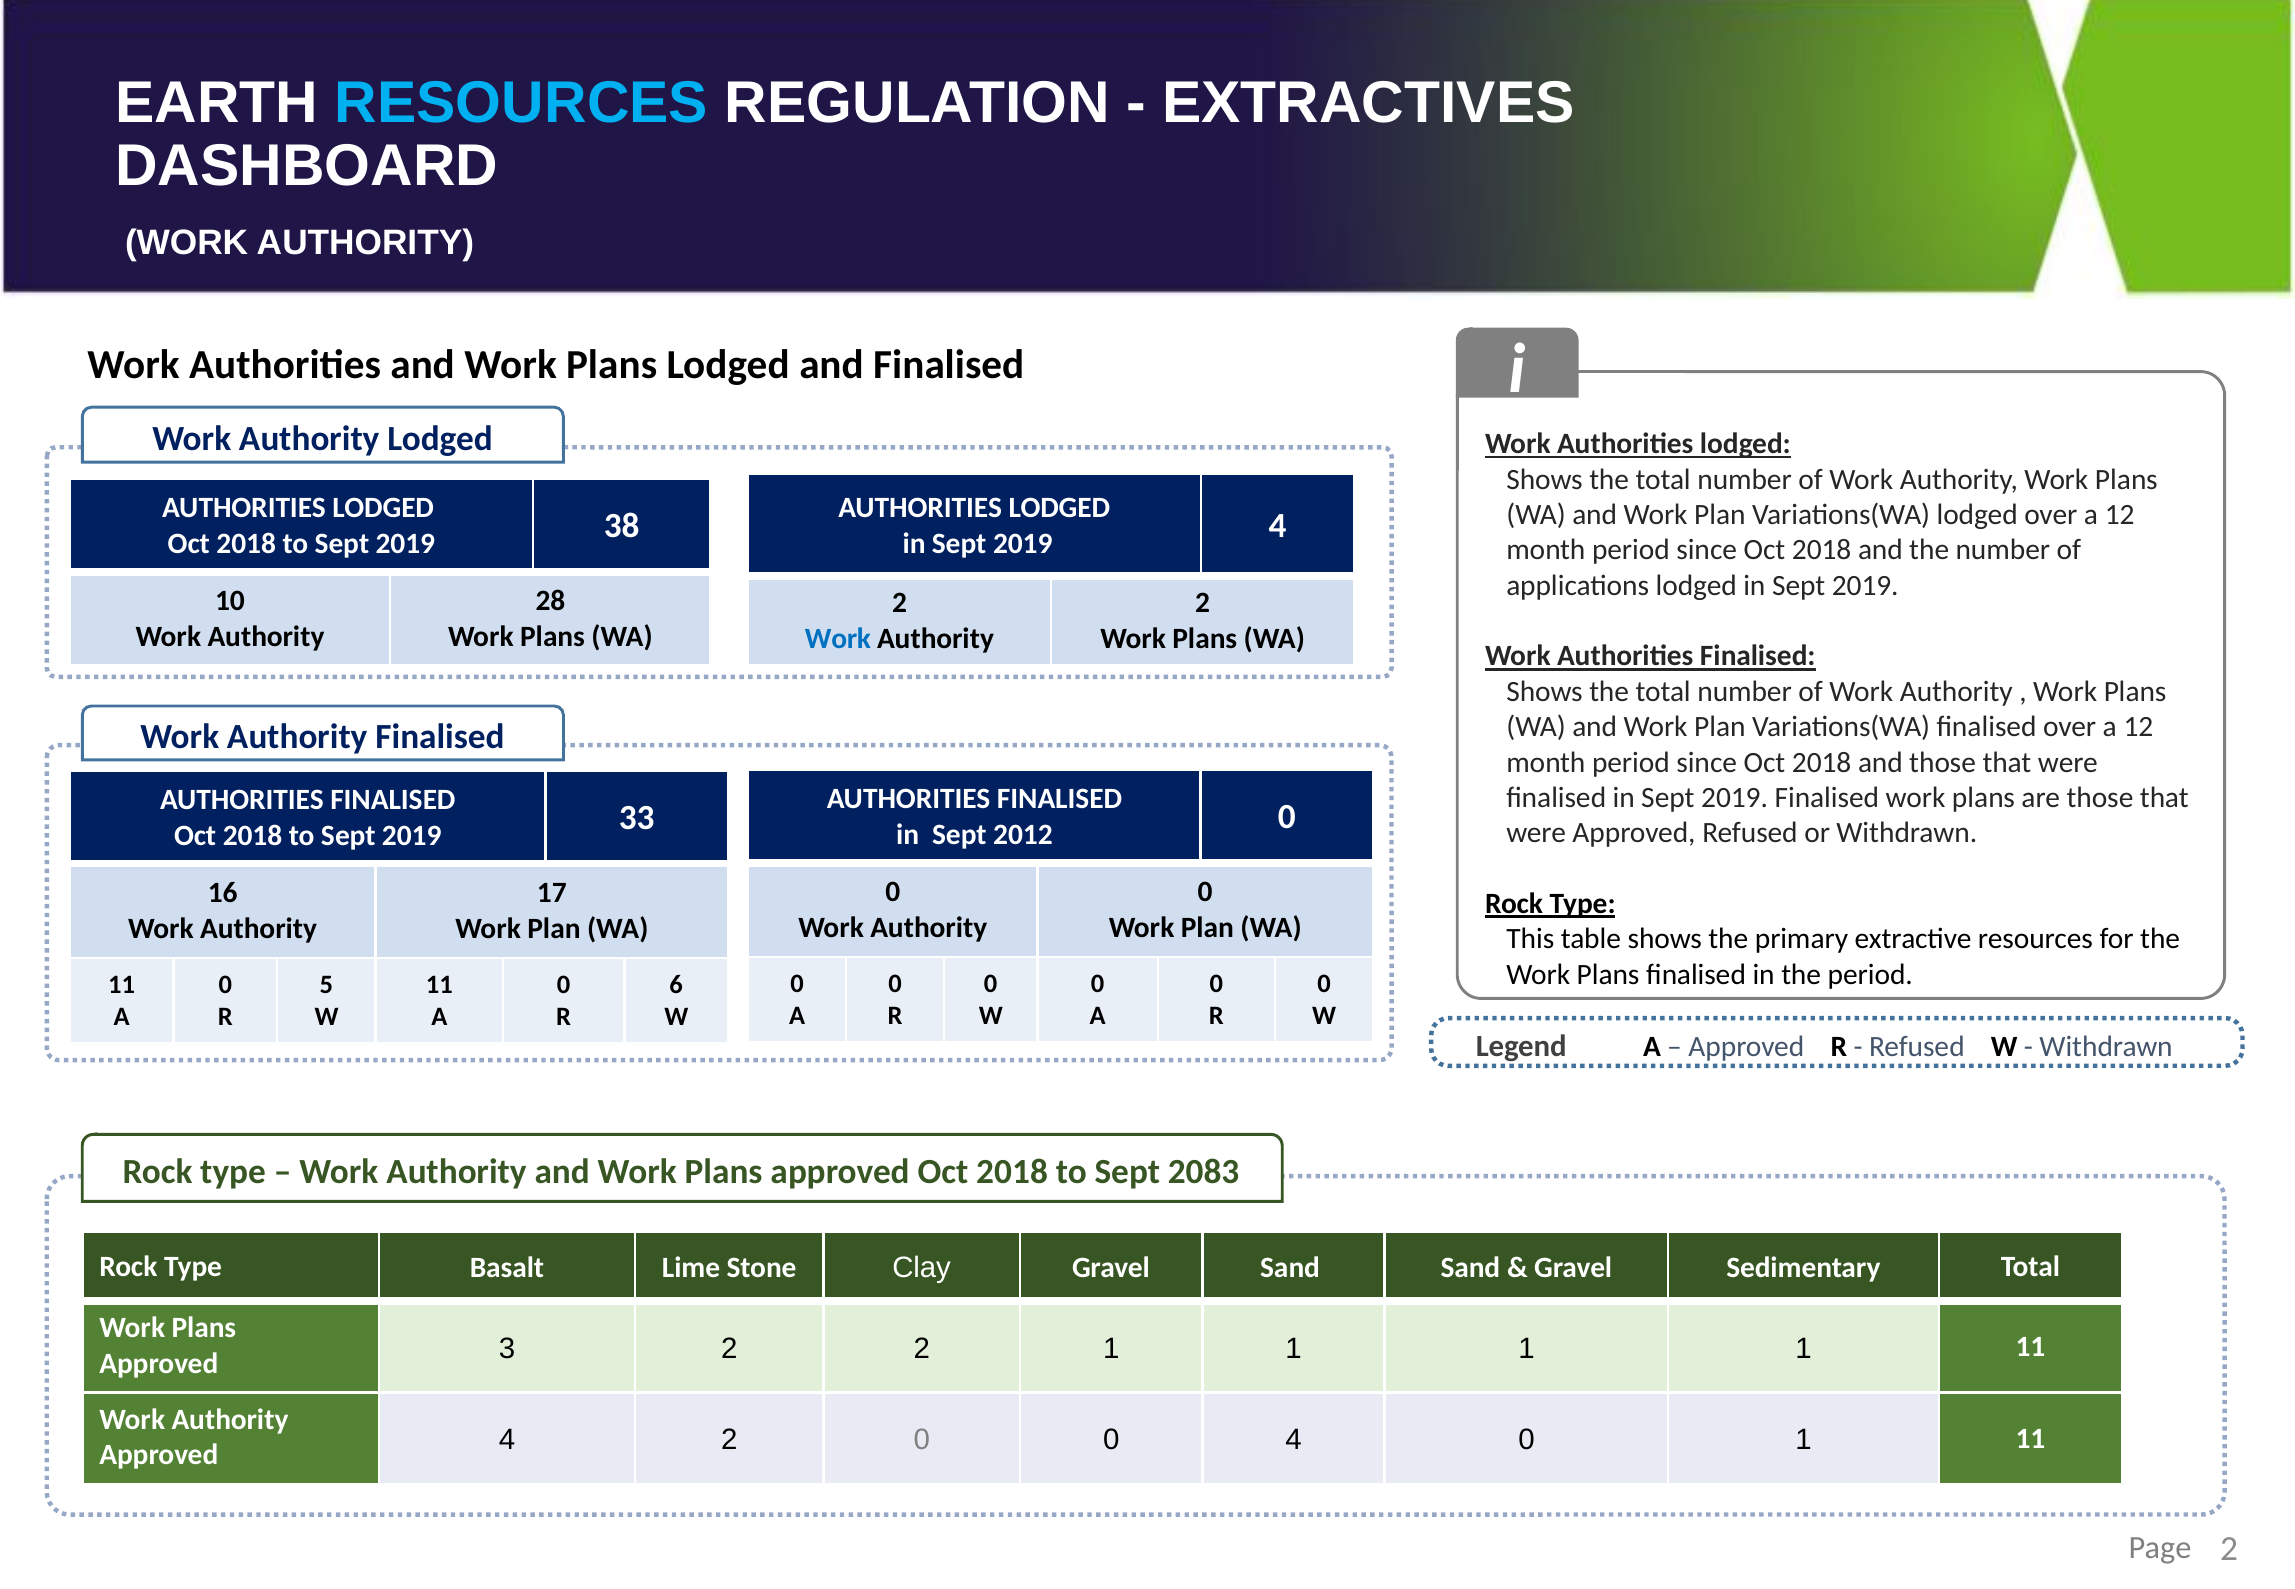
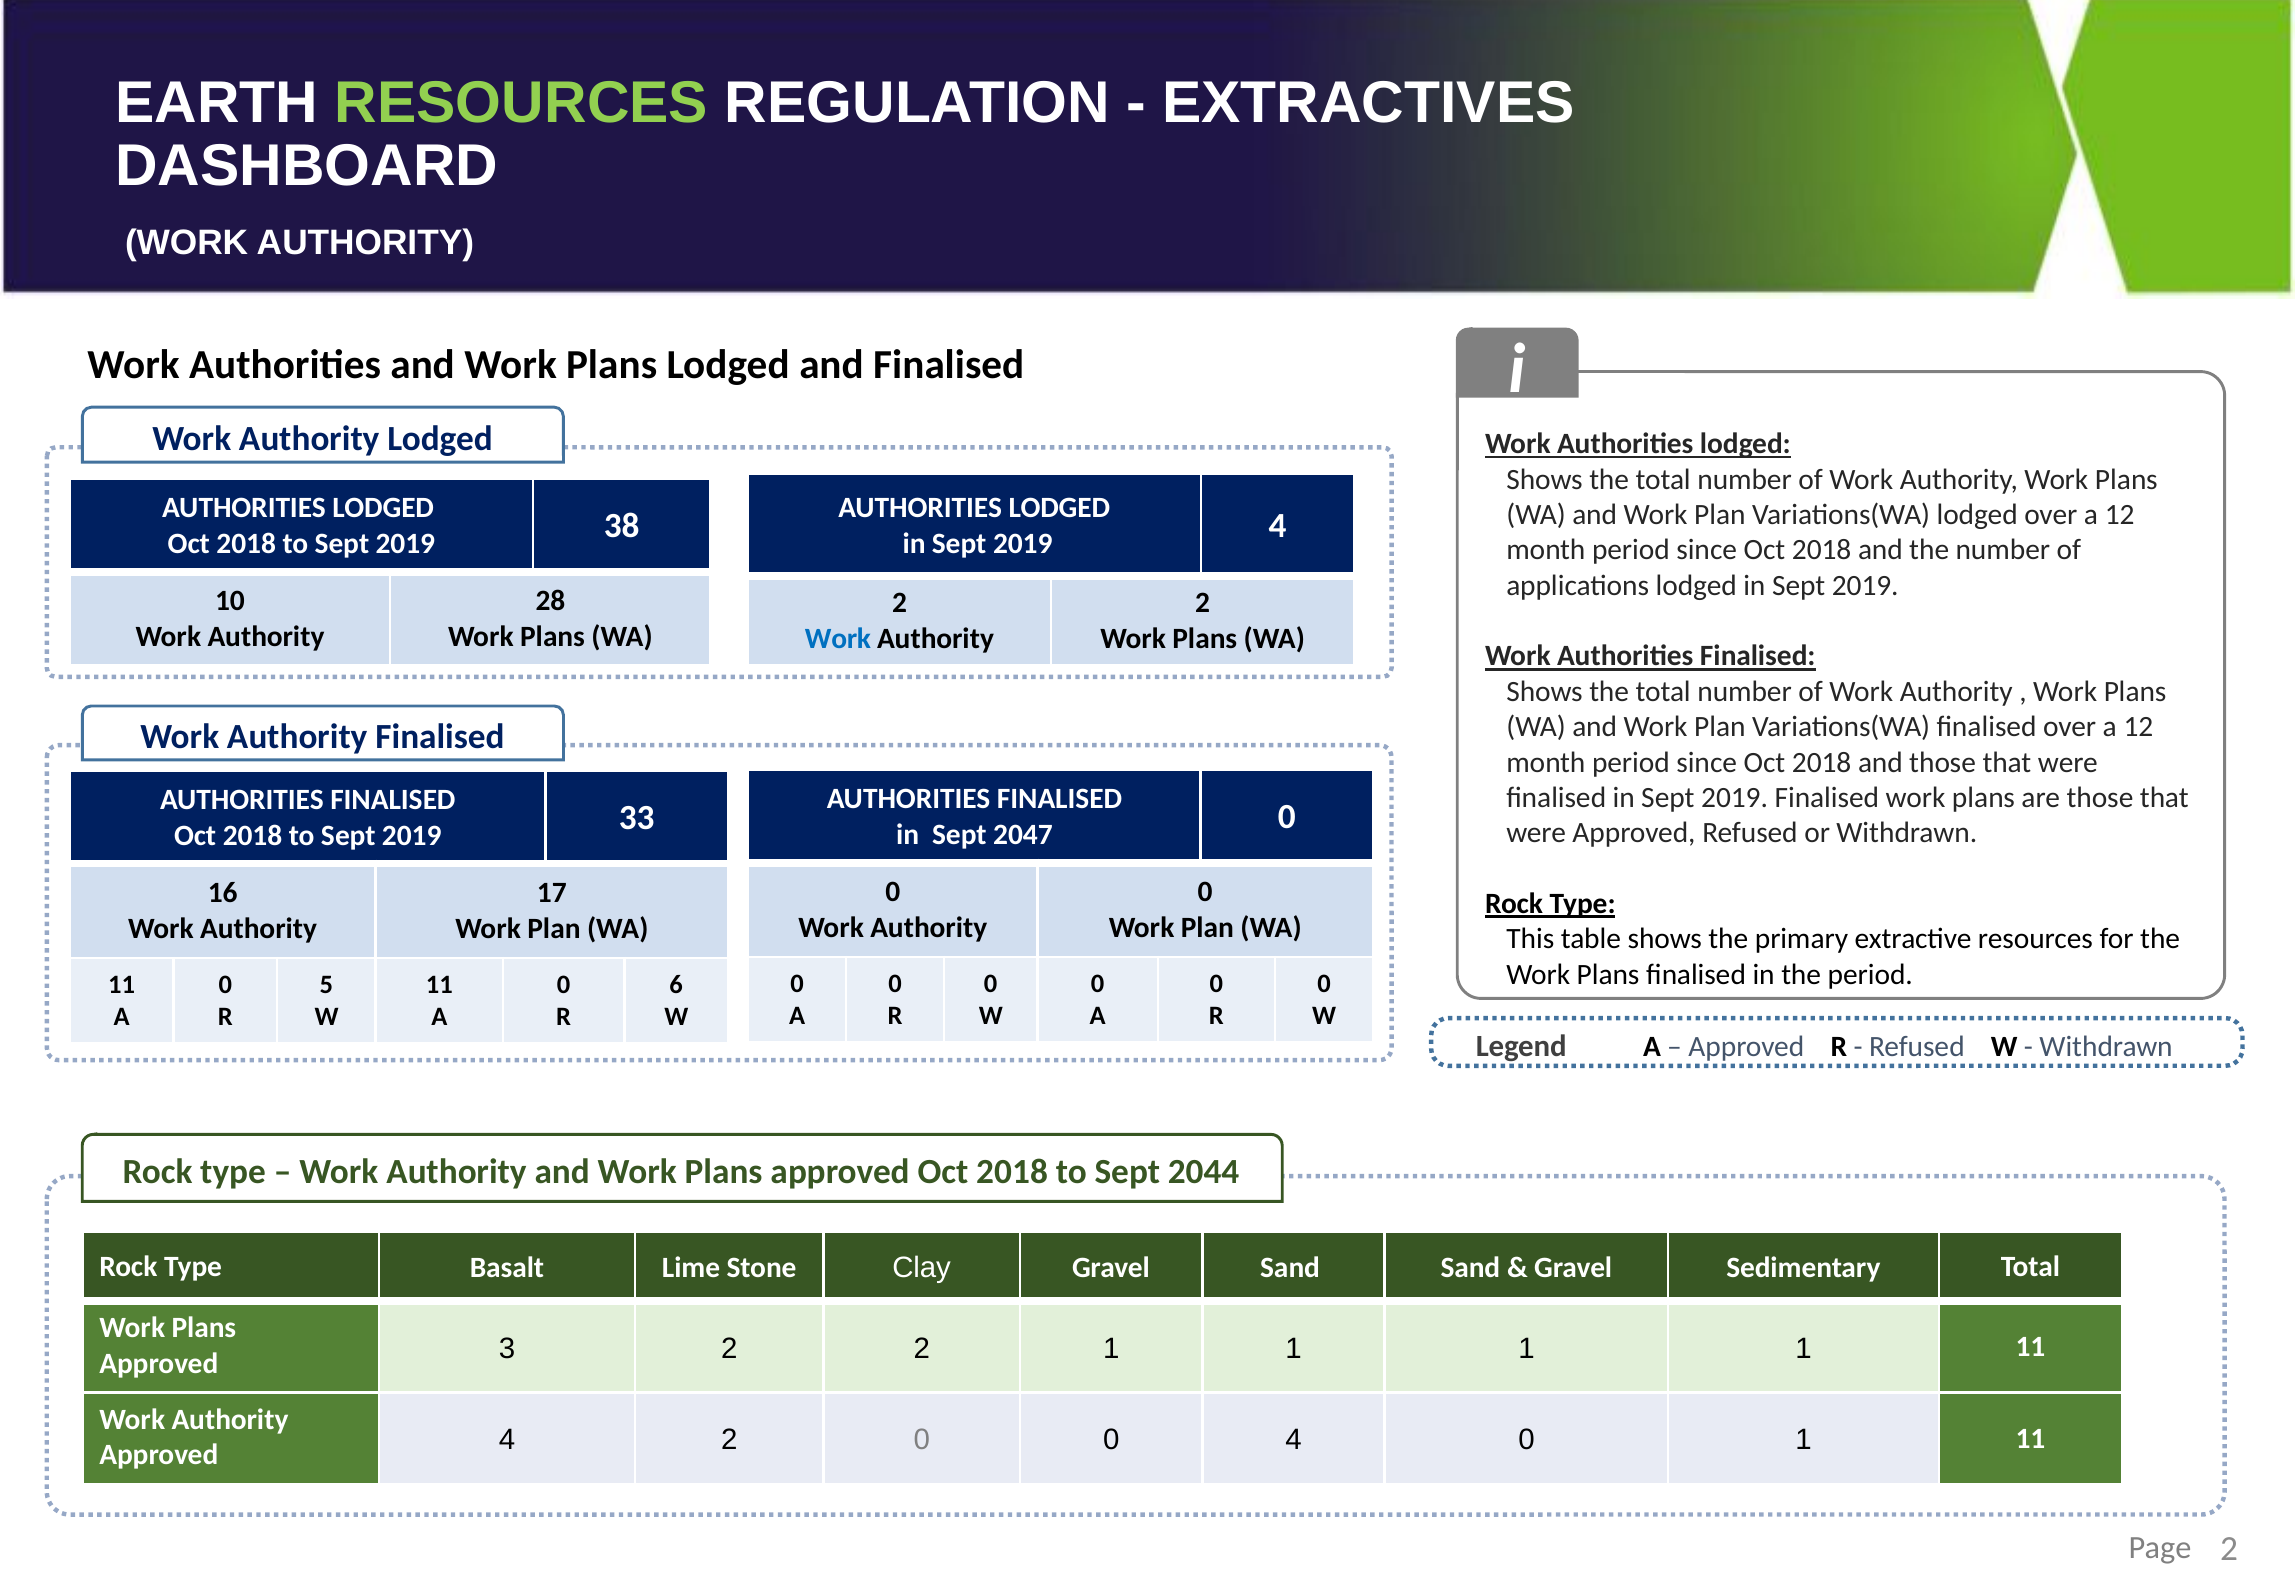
RESOURCES at (521, 103) colour: light blue -> light green
2012: 2012 -> 2047
2083: 2083 -> 2044
